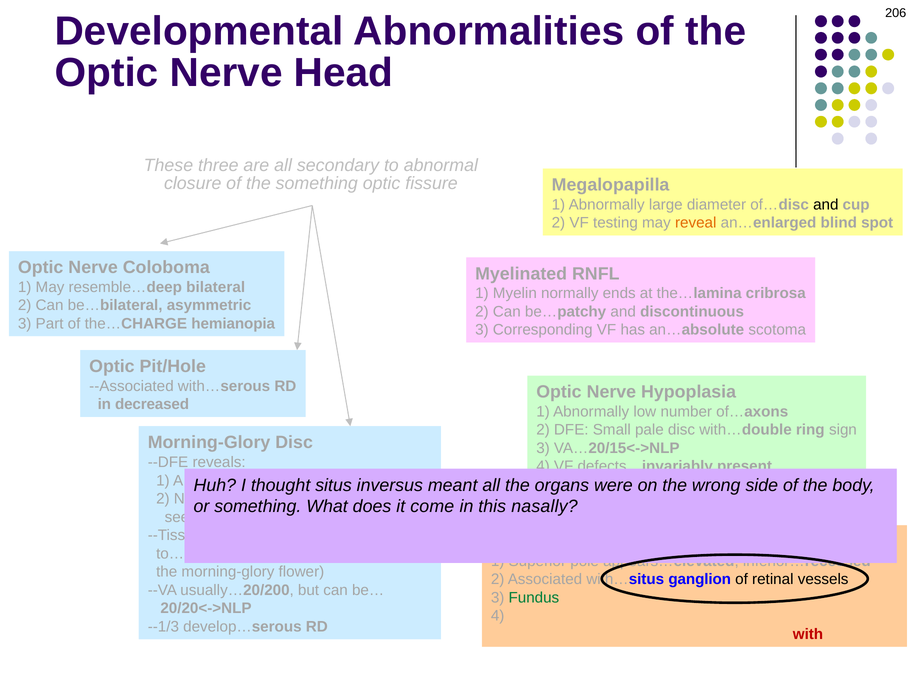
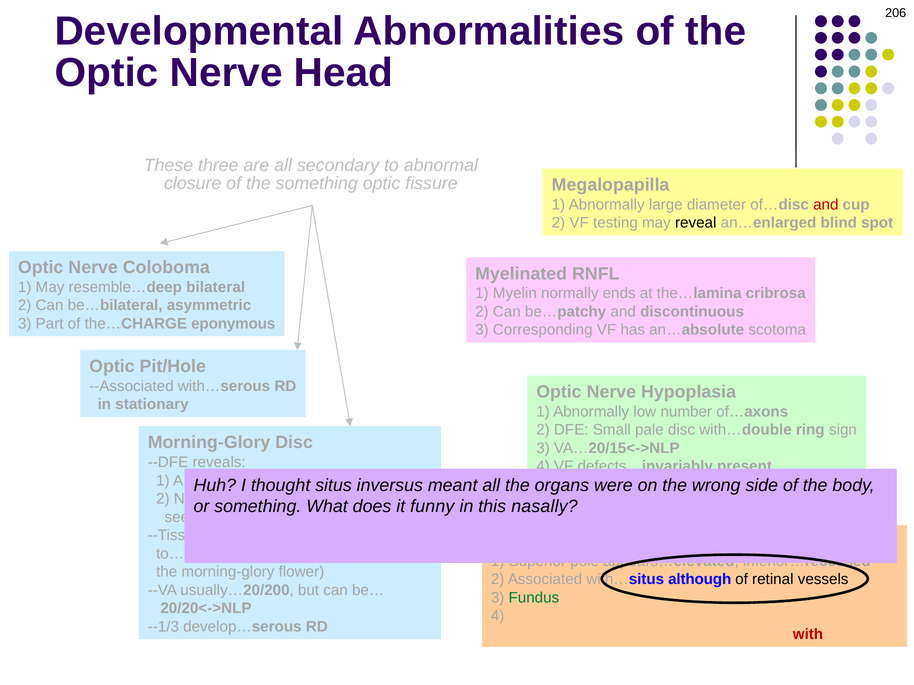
and at (826, 205) colour: black -> red
reveal colour: orange -> black
the…CHARGE hemianopia: hemianopia -> eponymous
decreased: decreased -> stationary
come: come -> funny
ganglion: ganglion -> although
